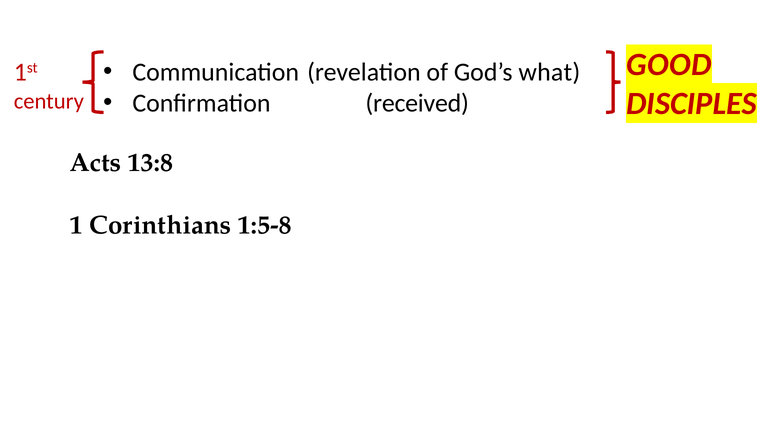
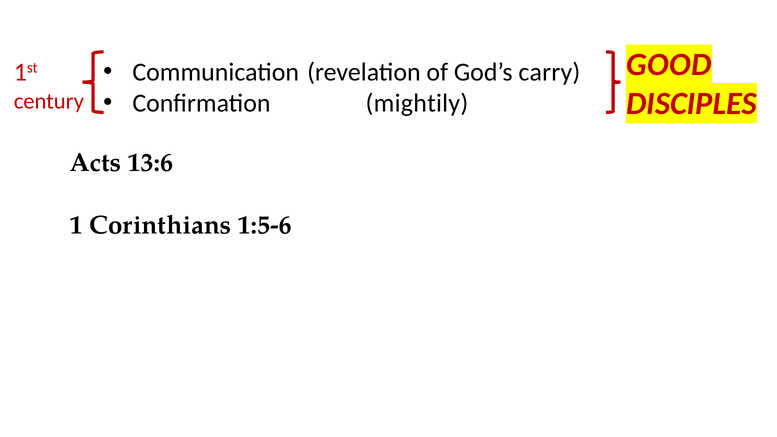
what: what -> carry
received: received -> mightily
13:8: 13:8 -> 13:6
1:5-8: 1:5-8 -> 1:5-6
